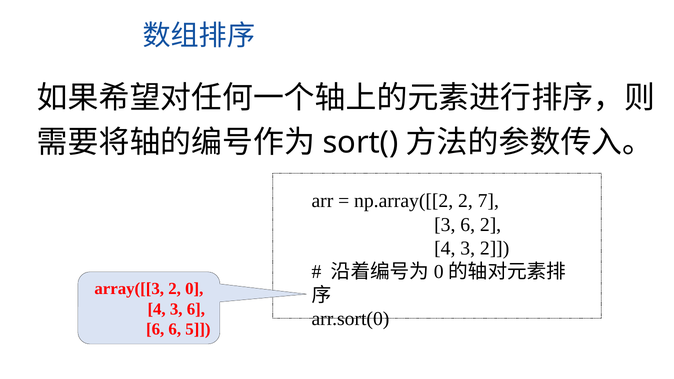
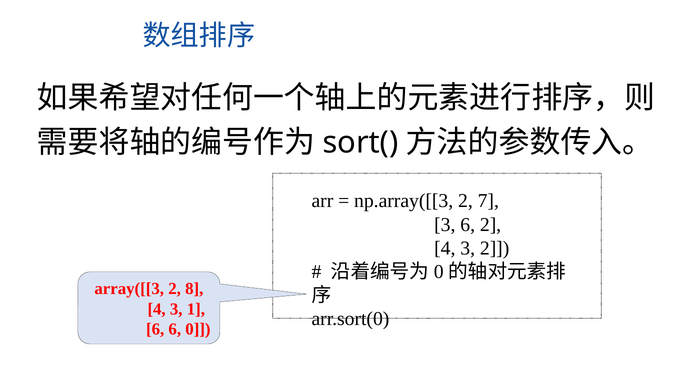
np.array([[2: np.array([[2 -> np.array([[3
2 0: 0 -> 8
4 3 6: 6 -> 1
6 5: 5 -> 0
